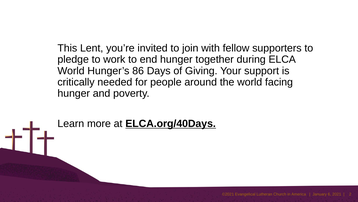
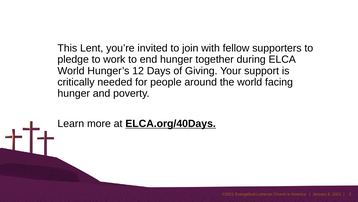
86: 86 -> 12
